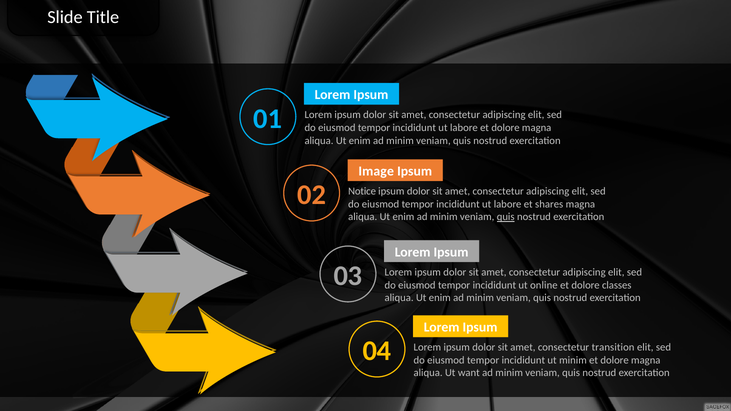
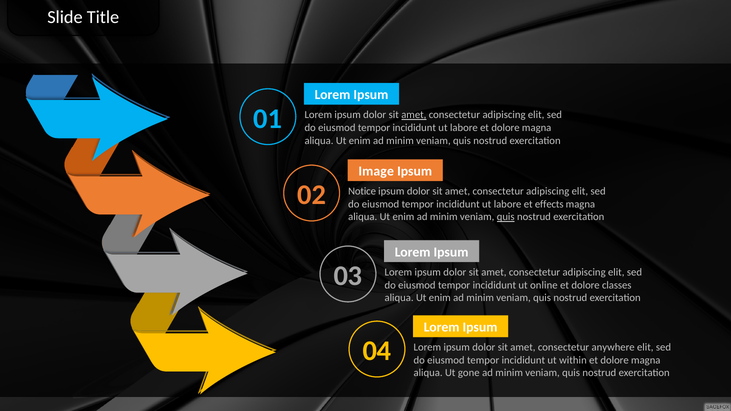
amet at (414, 115) underline: none -> present
shares: shares -> effects
transition: transition -> anywhere
ut minim: minim -> within
want: want -> gone
